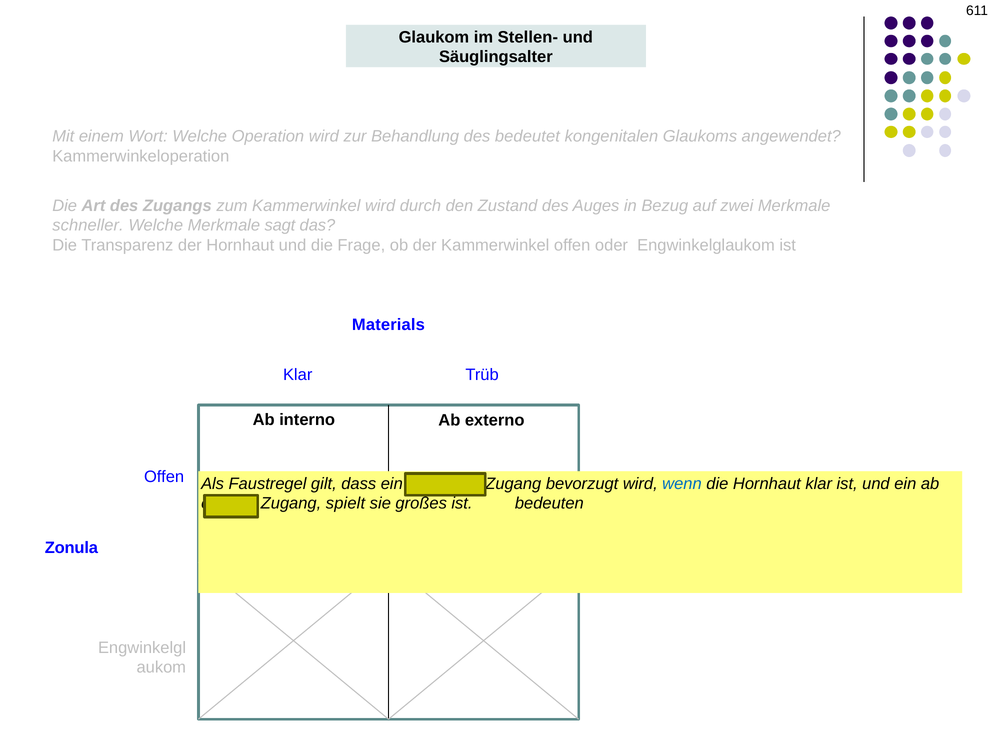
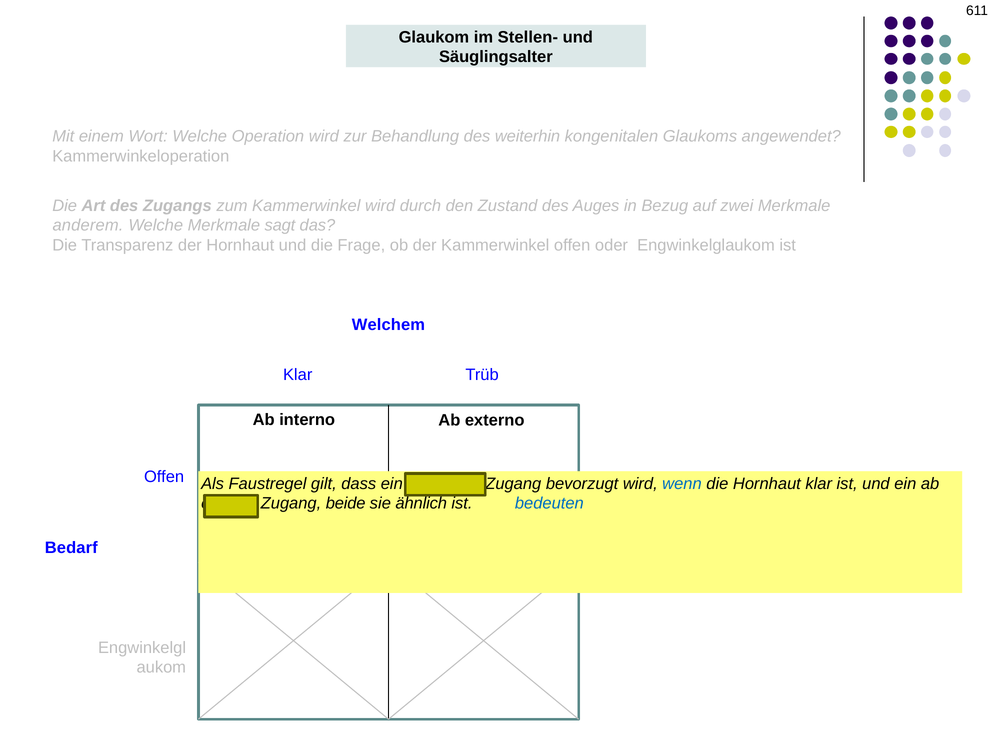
bedeutet: bedeutet -> weiterhin
schneller: schneller -> anderem
Materials: Materials -> Welchem
spielt: spielt -> beide
großes: großes -> ähnlich
bedeuten colour: black -> blue
Zonula: Zonula -> Bedarf
